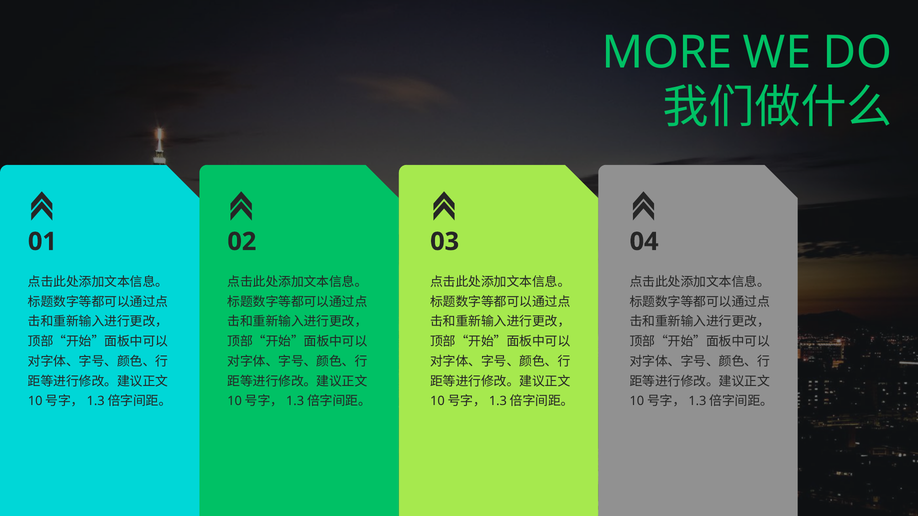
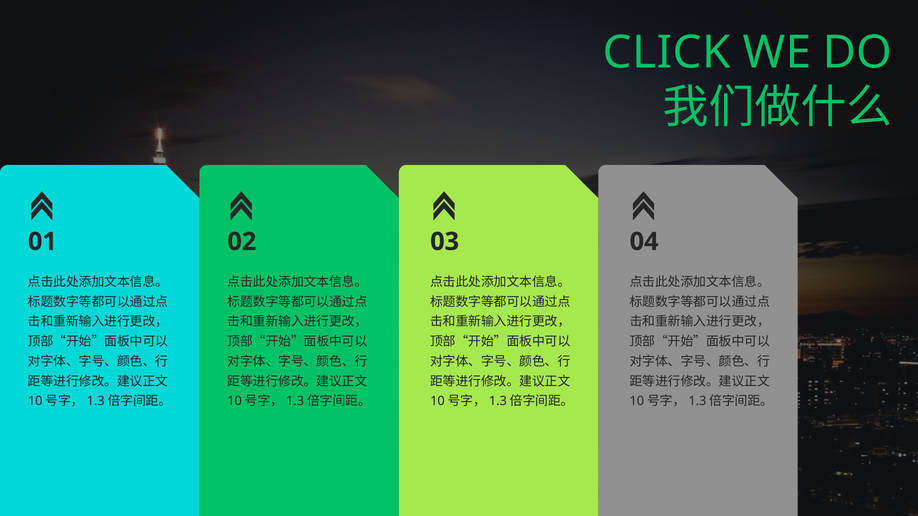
MORE: MORE -> CLICK
